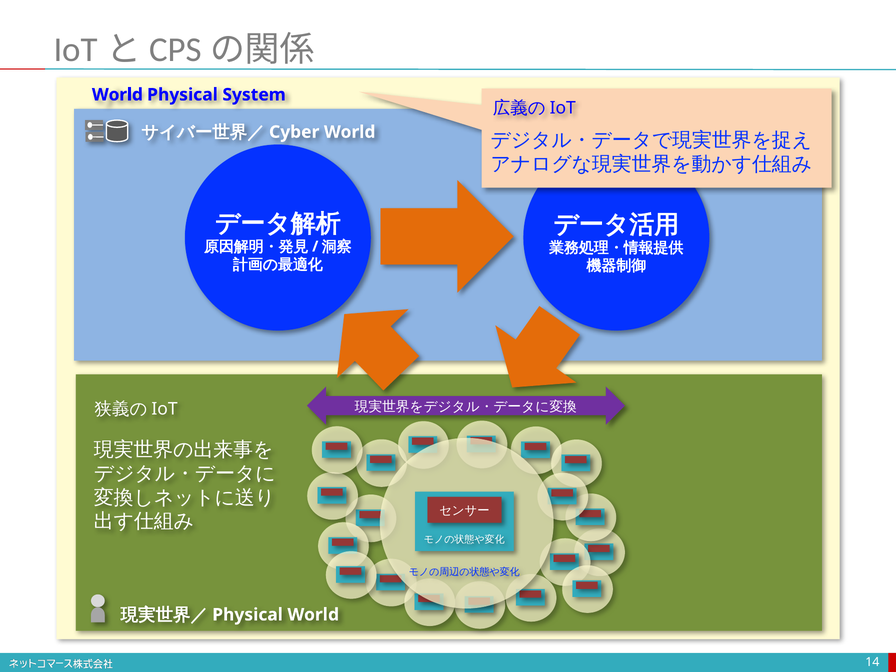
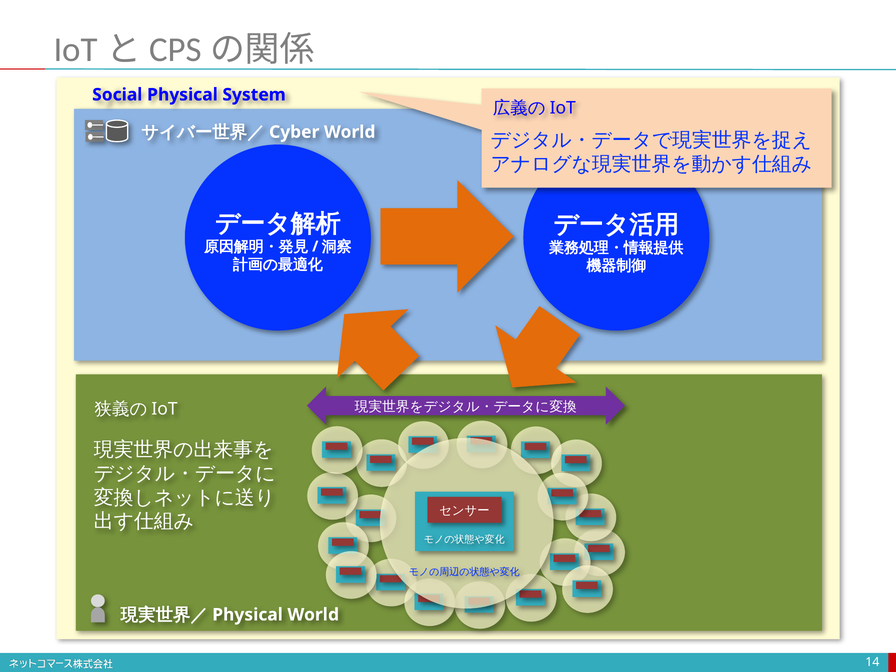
World at (117, 95): World -> Social
